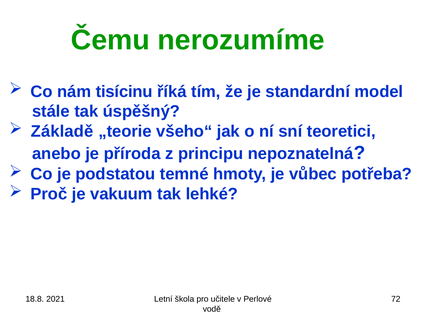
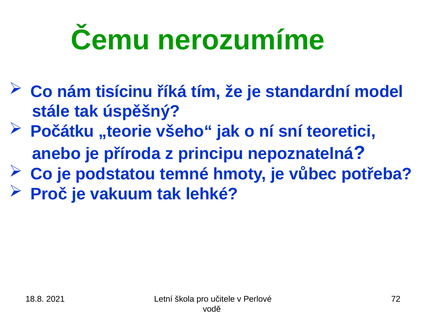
Základě: Základě -> Počátku
